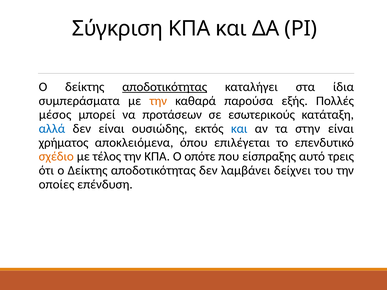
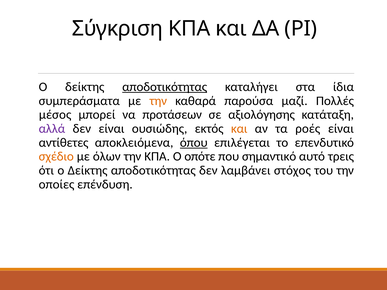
εξής: εξής -> μαζί
εσωτερικούς: εσωτερικούς -> αξιολόγησης
αλλά colour: blue -> purple
και at (239, 129) colour: blue -> orange
στην: στην -> ροές
χρήματος: χρήματος -> αντίθετες
όπου underline: none -> present
τέλος: τέλος -> όλων
είσπραξης: είσπραξης -> σημαντικό
δείχνει: δείχνει -> στόχος
